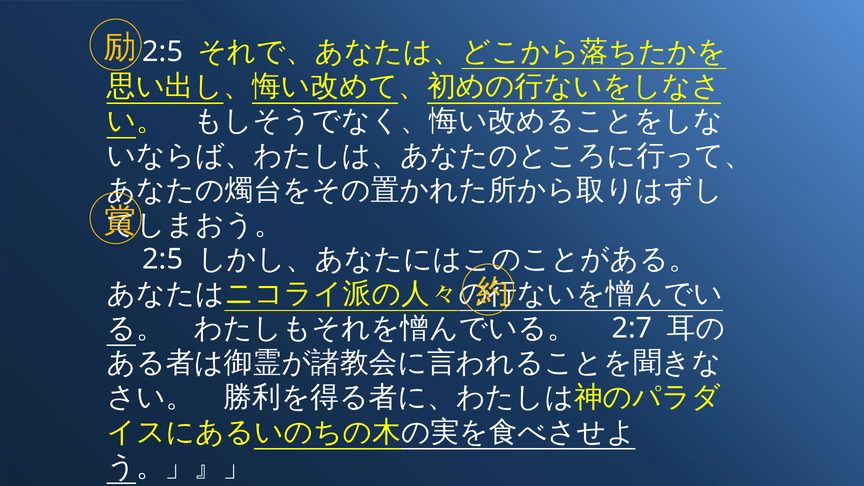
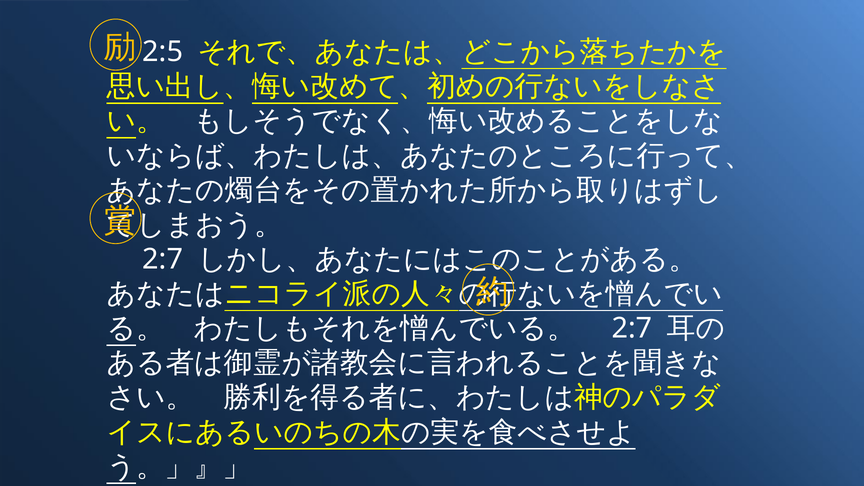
2:5 at (163, 259): 2:5 -> 2:7
